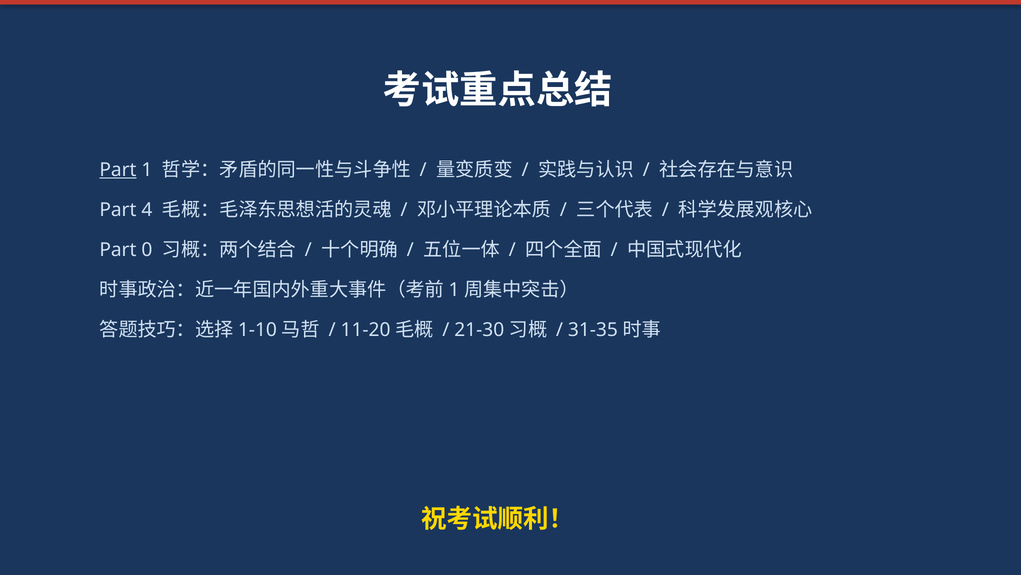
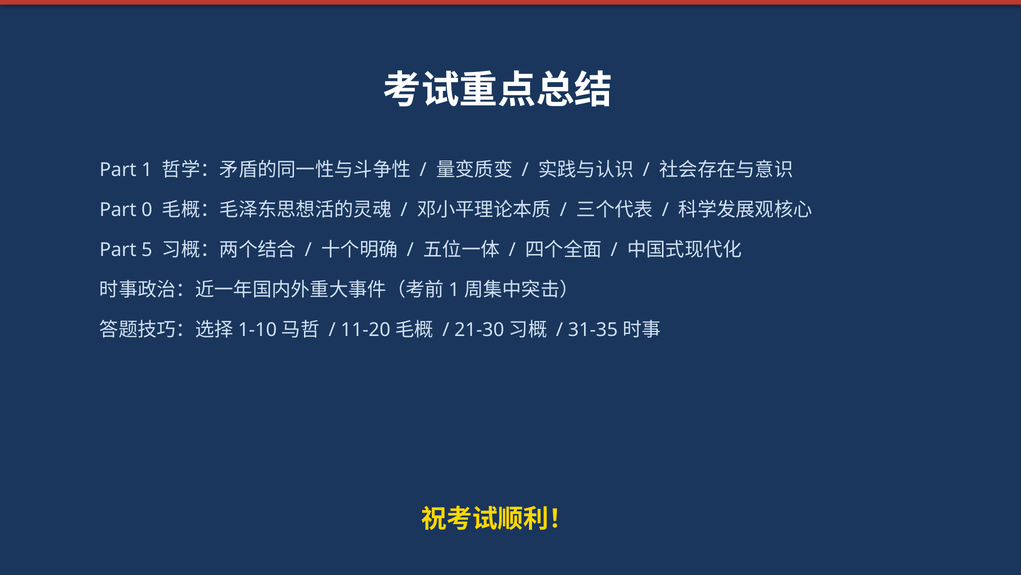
Part at (118, 170) underline: present -> none
4: 4 -> 0
0: 0 -> 5
